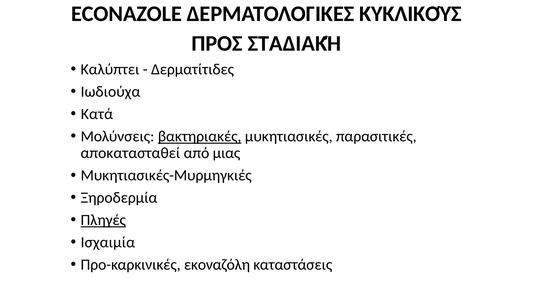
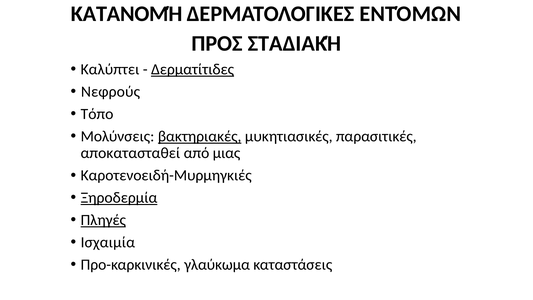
ECONAZOLE: ECONAZOLE -> ΚΑΤΑΝΟΜΉ
ΚΥΚΛΙΚΟΎΣ: ΚΥΚΛΙΚΟΎΣ -> ΕΝΤΌΜΩΝ
Δερματίτιδες underline: none -> present
Ιωδιούχα: Ιωδιούχα -> Νεφρούς
Κατά: Κατά -> Τόπο
Μυκητιασικές-Μυρμηγκιές: Μυκητιασικές-Μυρμηγκιές -> Καροτενοειδή-Μυρμηγκιές
Ξηροδερμία underline: none -> present
εκοναζόλη: εκοναζόλη -> γλαύκωμα
